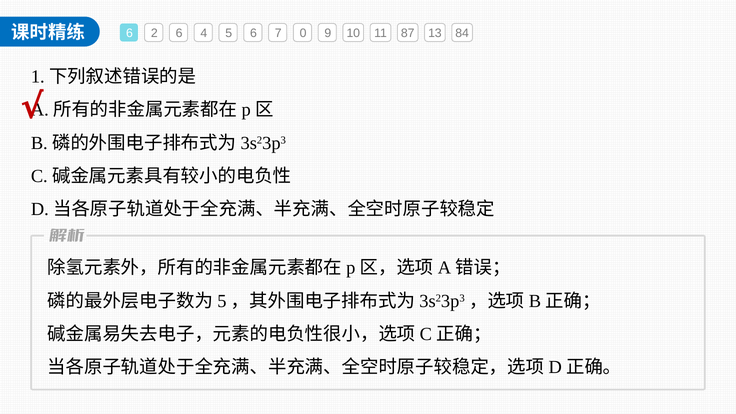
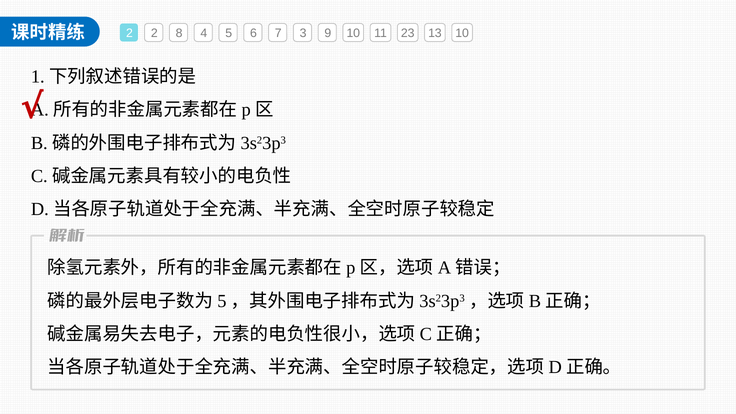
6 at (129, 33): 6 -> 2
2 6: 6 -> 8
0: 0 -> 3
87: 87 -> 23
13 84: 84 -> 10
